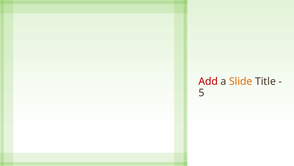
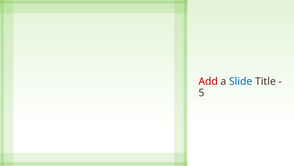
Slide colour: orange -> blue
